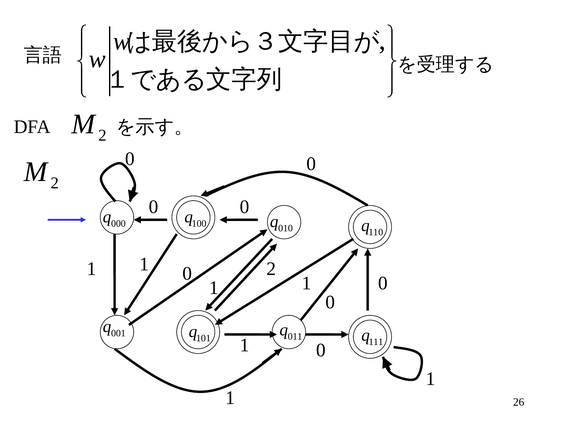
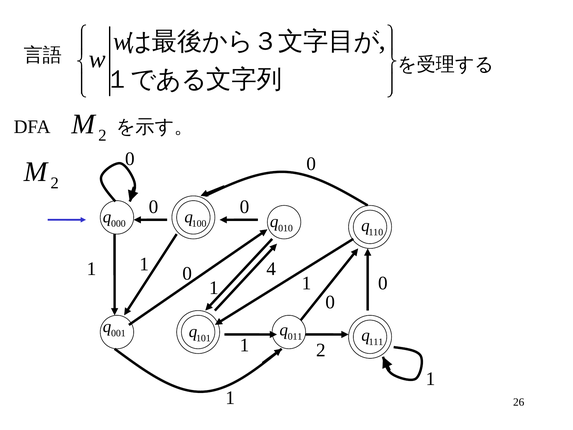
0 2: 2 -> 4
0 at (321, 350): 0 -> 2
